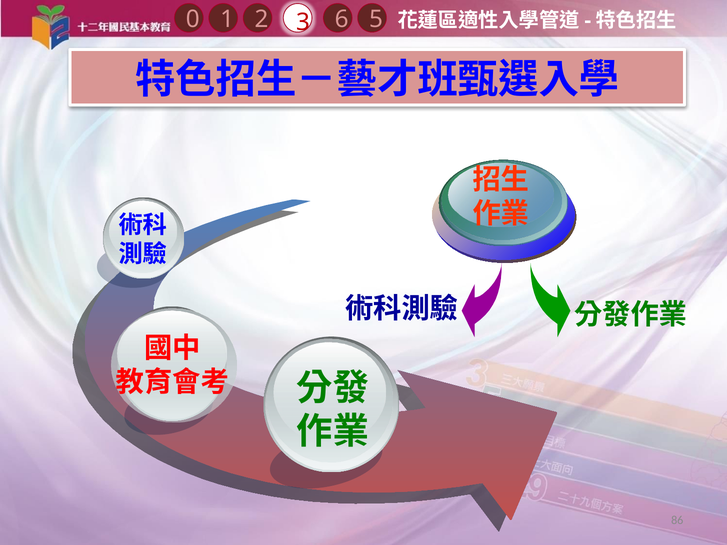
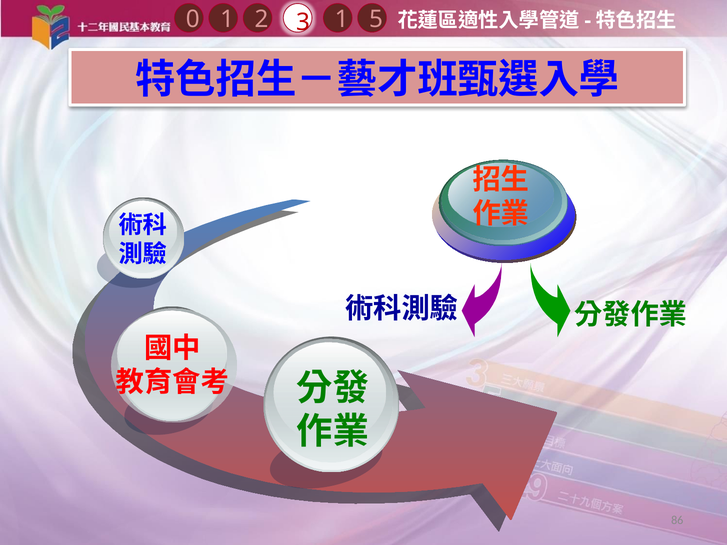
1 6: 6 -> 1
